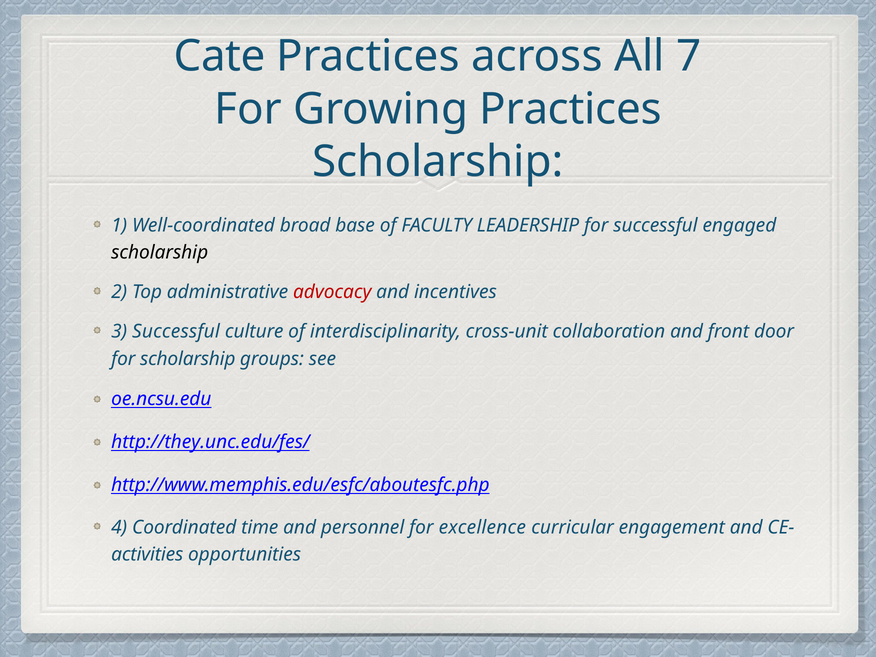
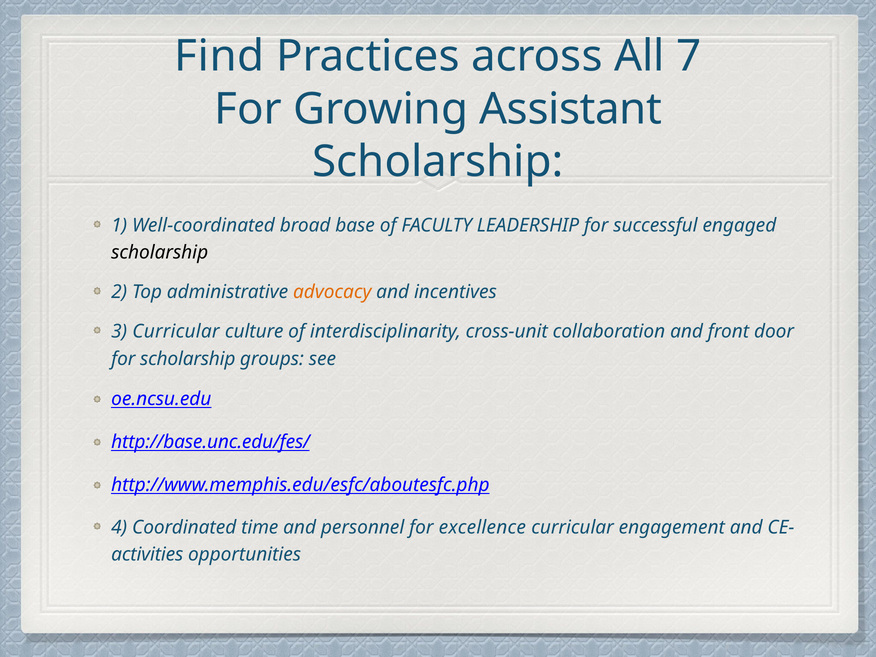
Cate: Cate -> Find
Growing Practices: Practices -> Assistant
advocacy colour: red -> orange
3 Successful: Successful -> Curricular
http://they.unc.edu/fes/: http://they.unc.edu/fes/ -> http://base.unc.edu/fes/
